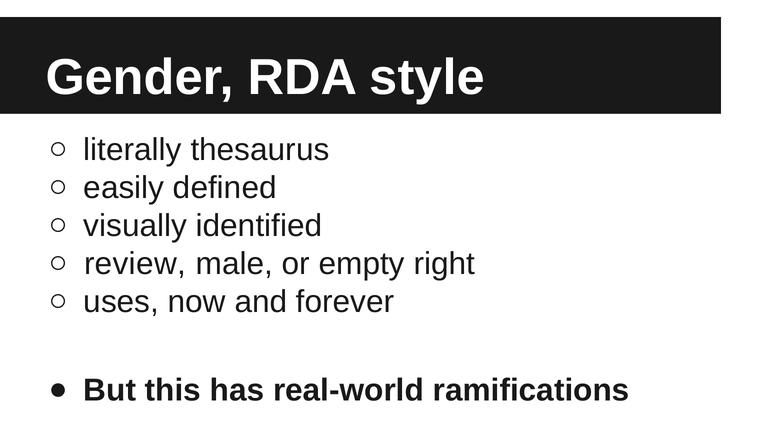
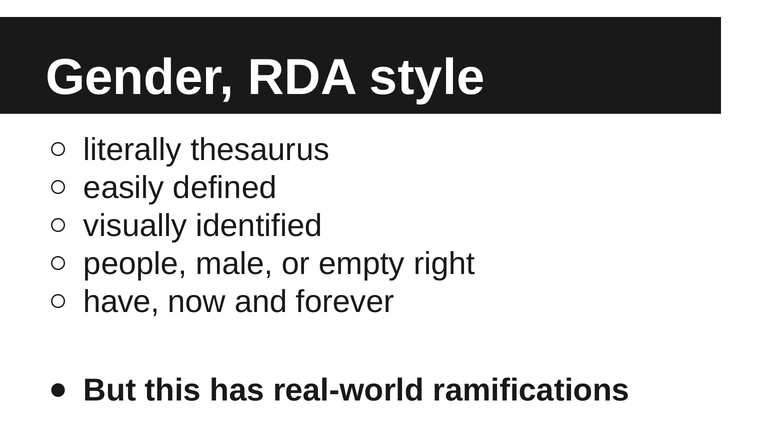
review: review -> people
uses: uses -> have
